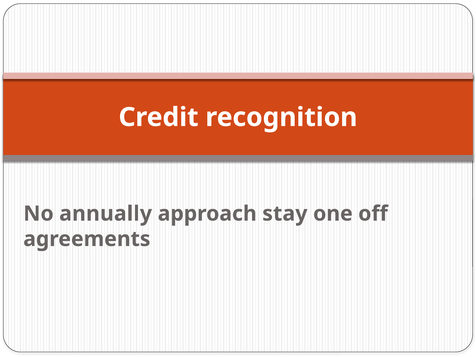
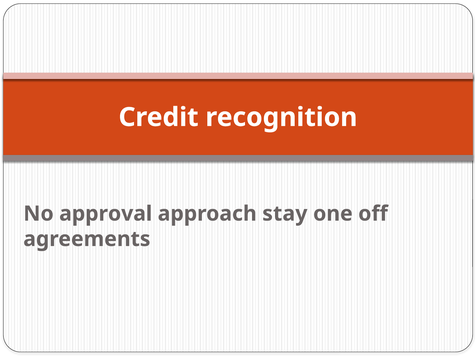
annually: annually -> approval
